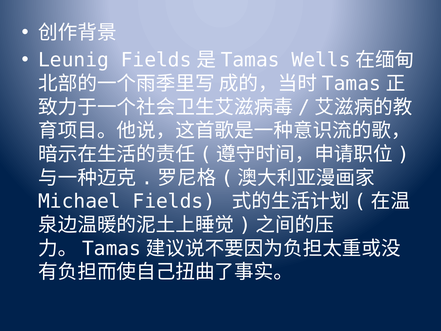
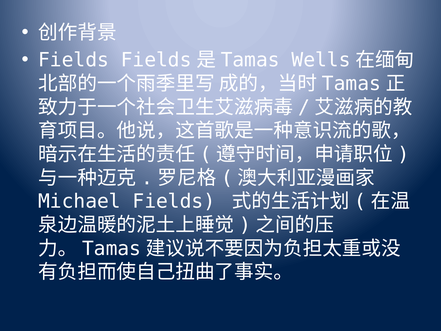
Leunig at (74, 60): Leunig -> Fields
